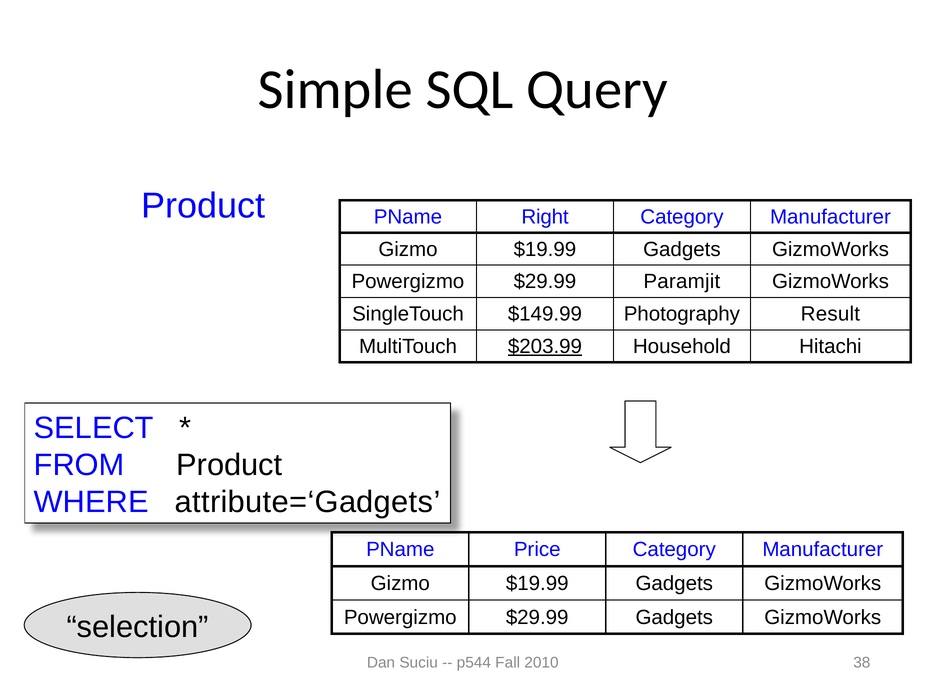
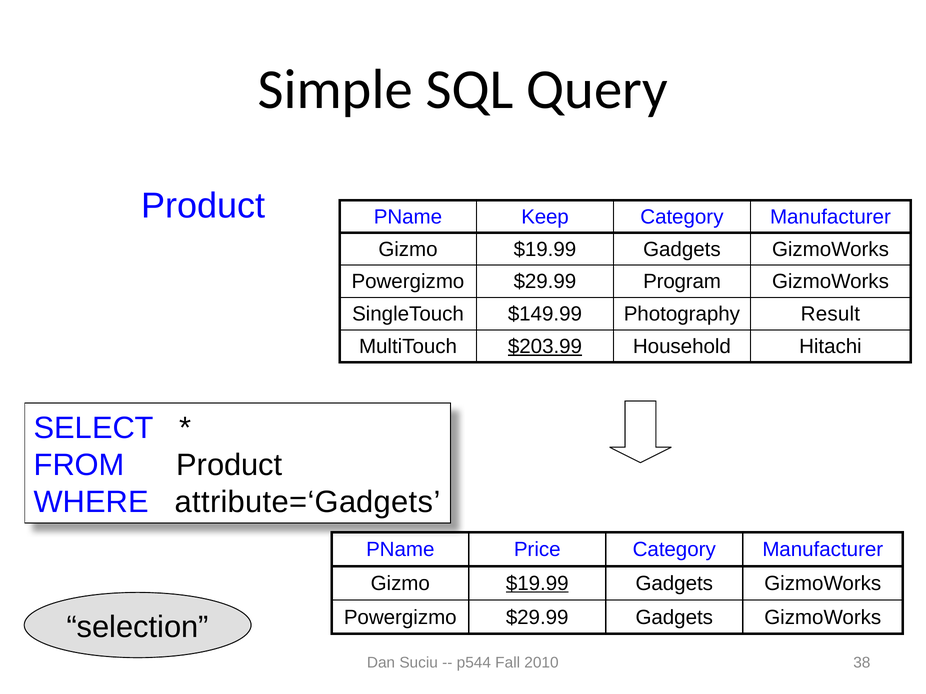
Right: Right -> Keep
Paramjit: Paramjit -> Program
$19.99 at (537, 584) underline: none -> present
